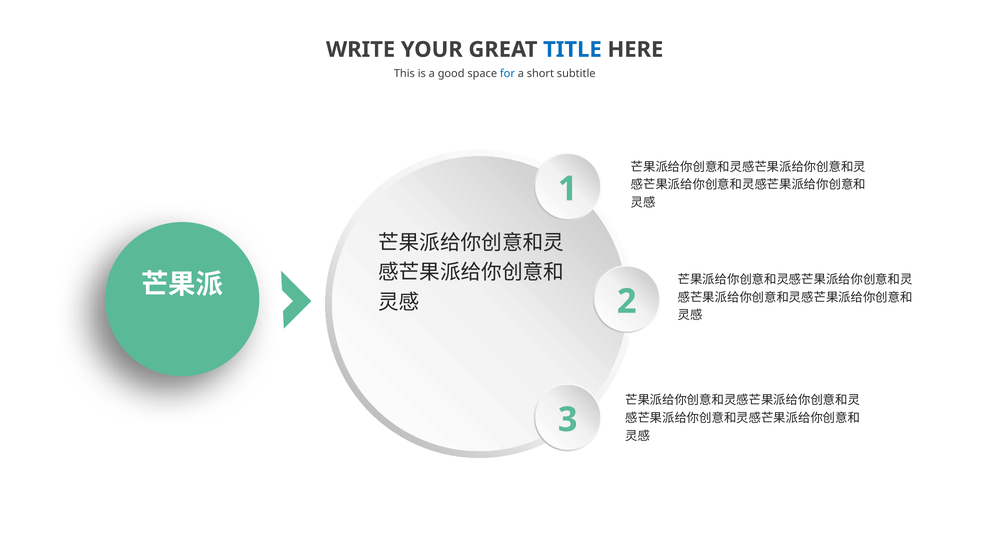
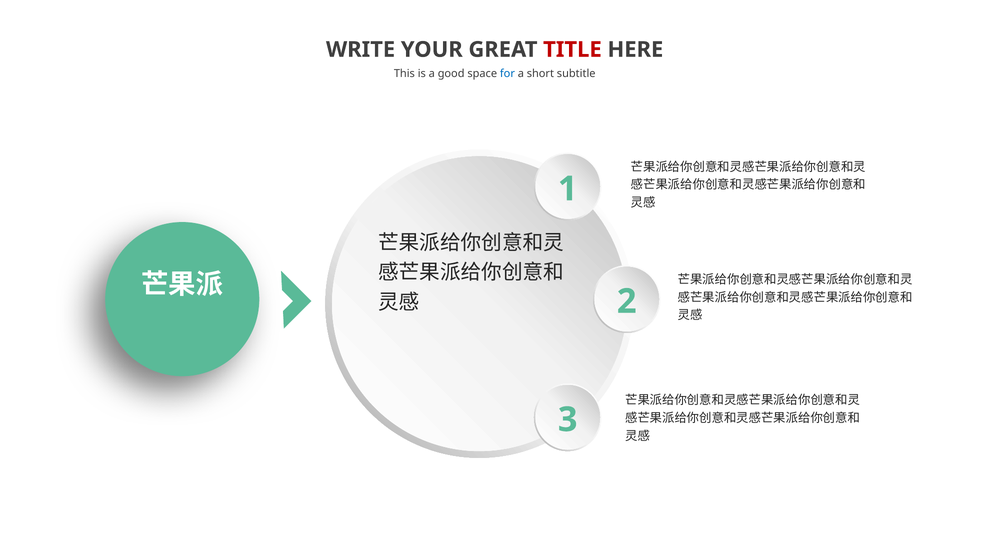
TITLE colour: blue -> red
